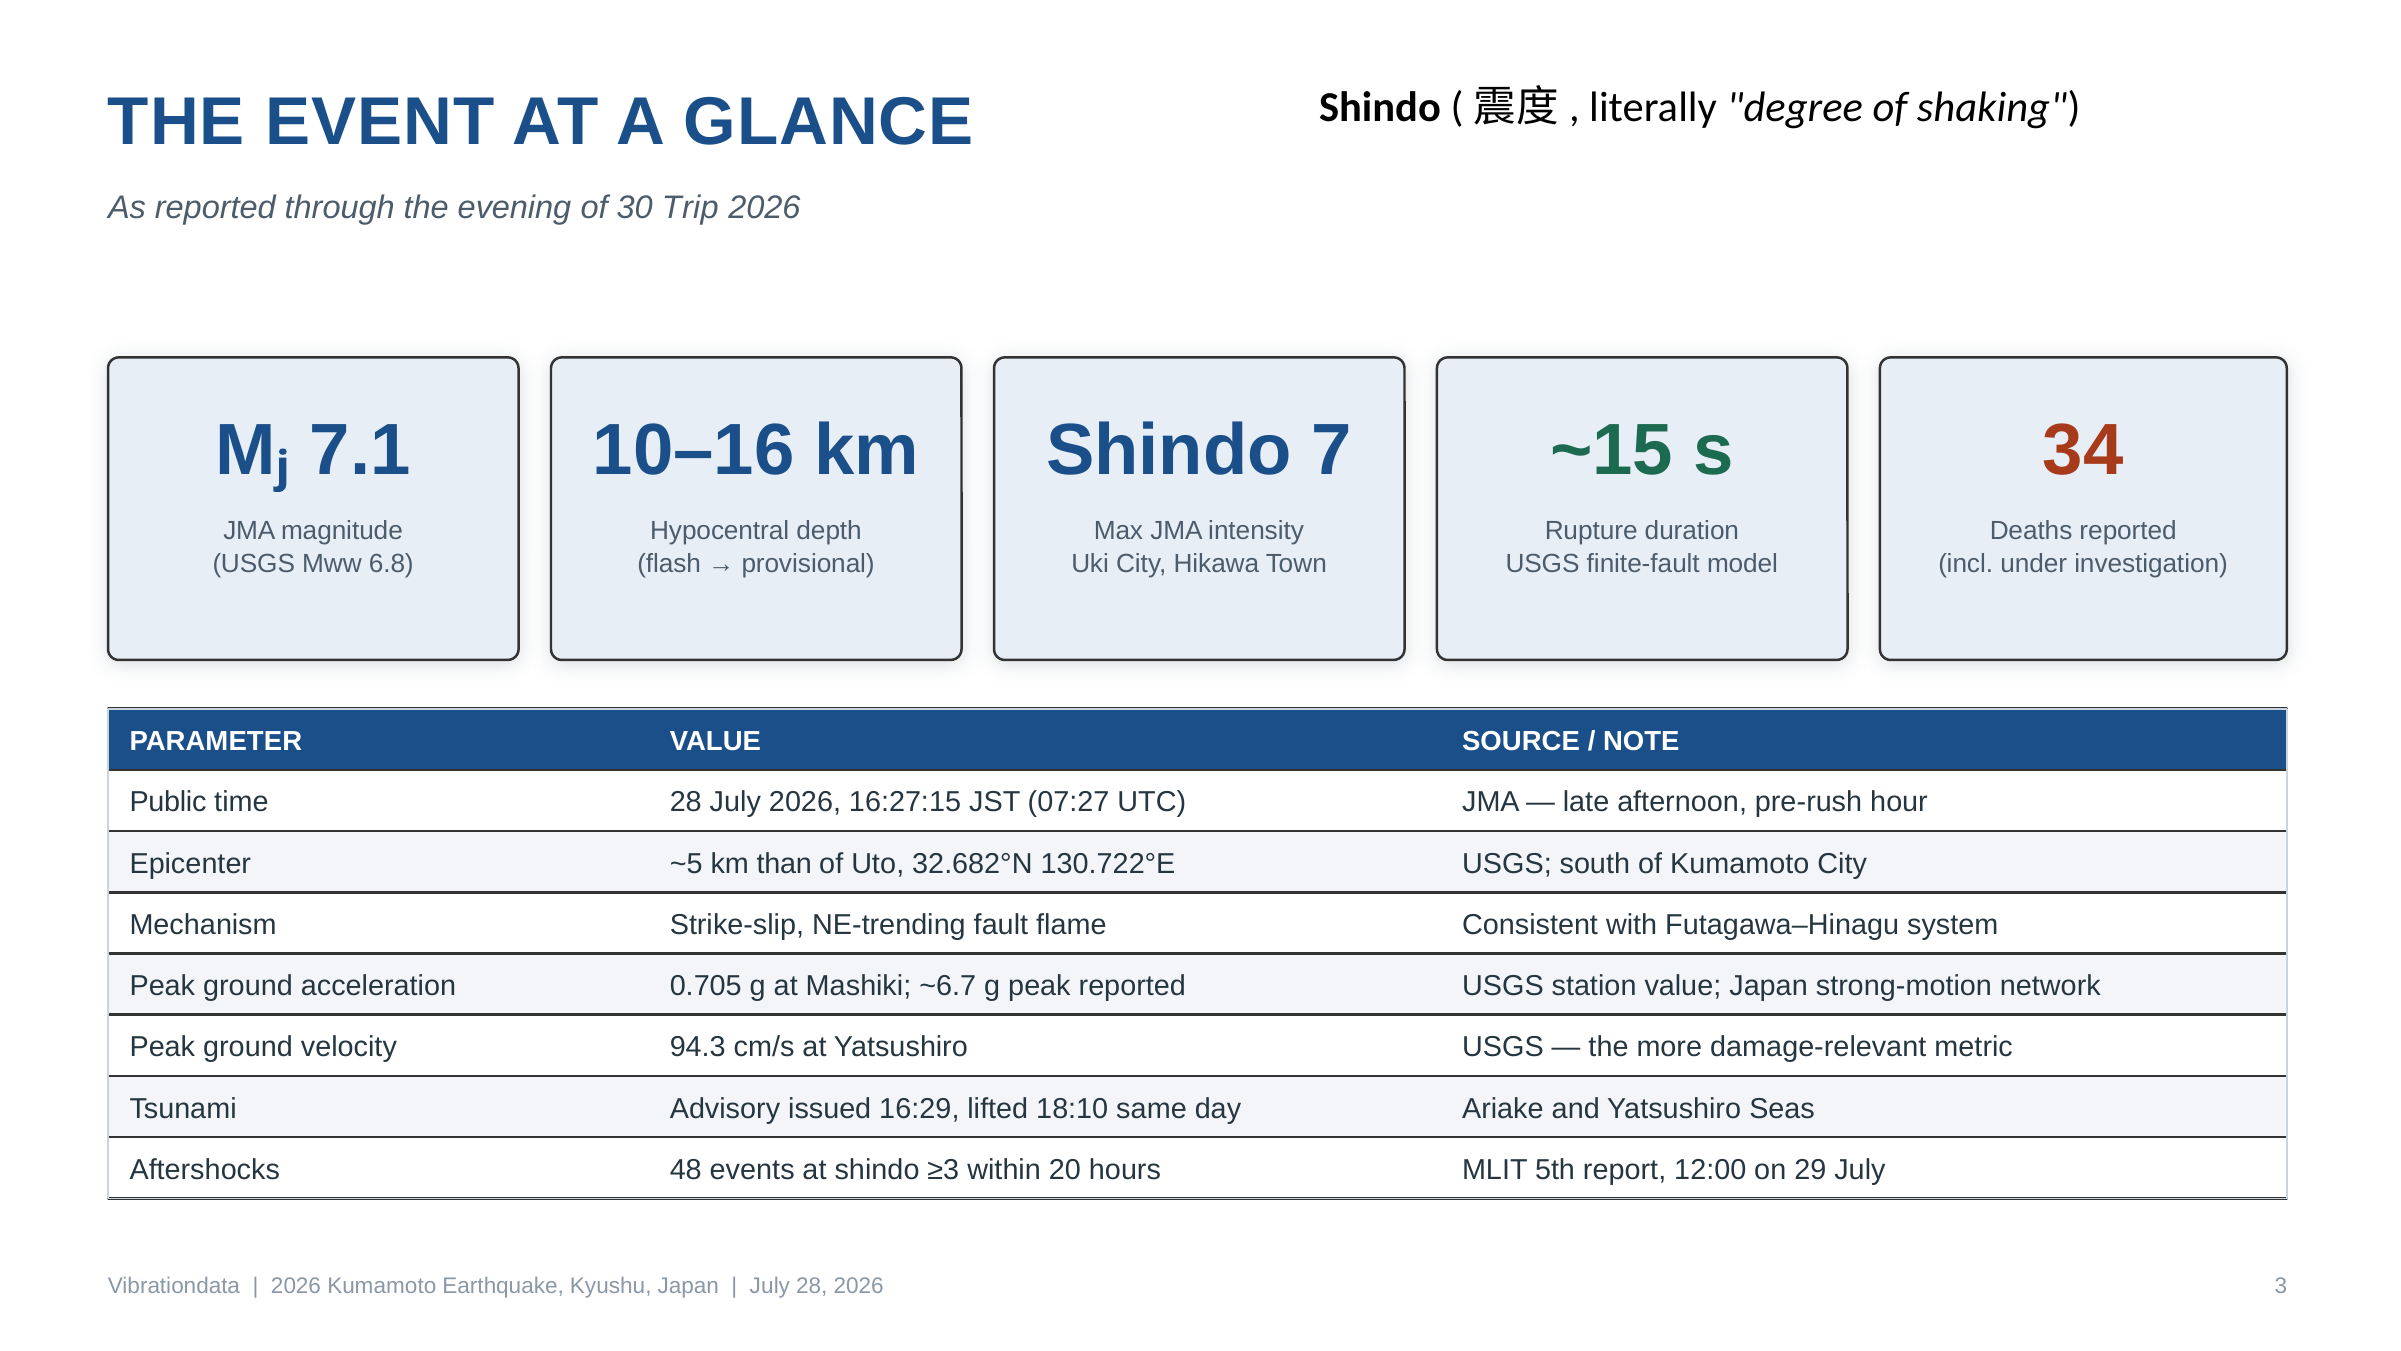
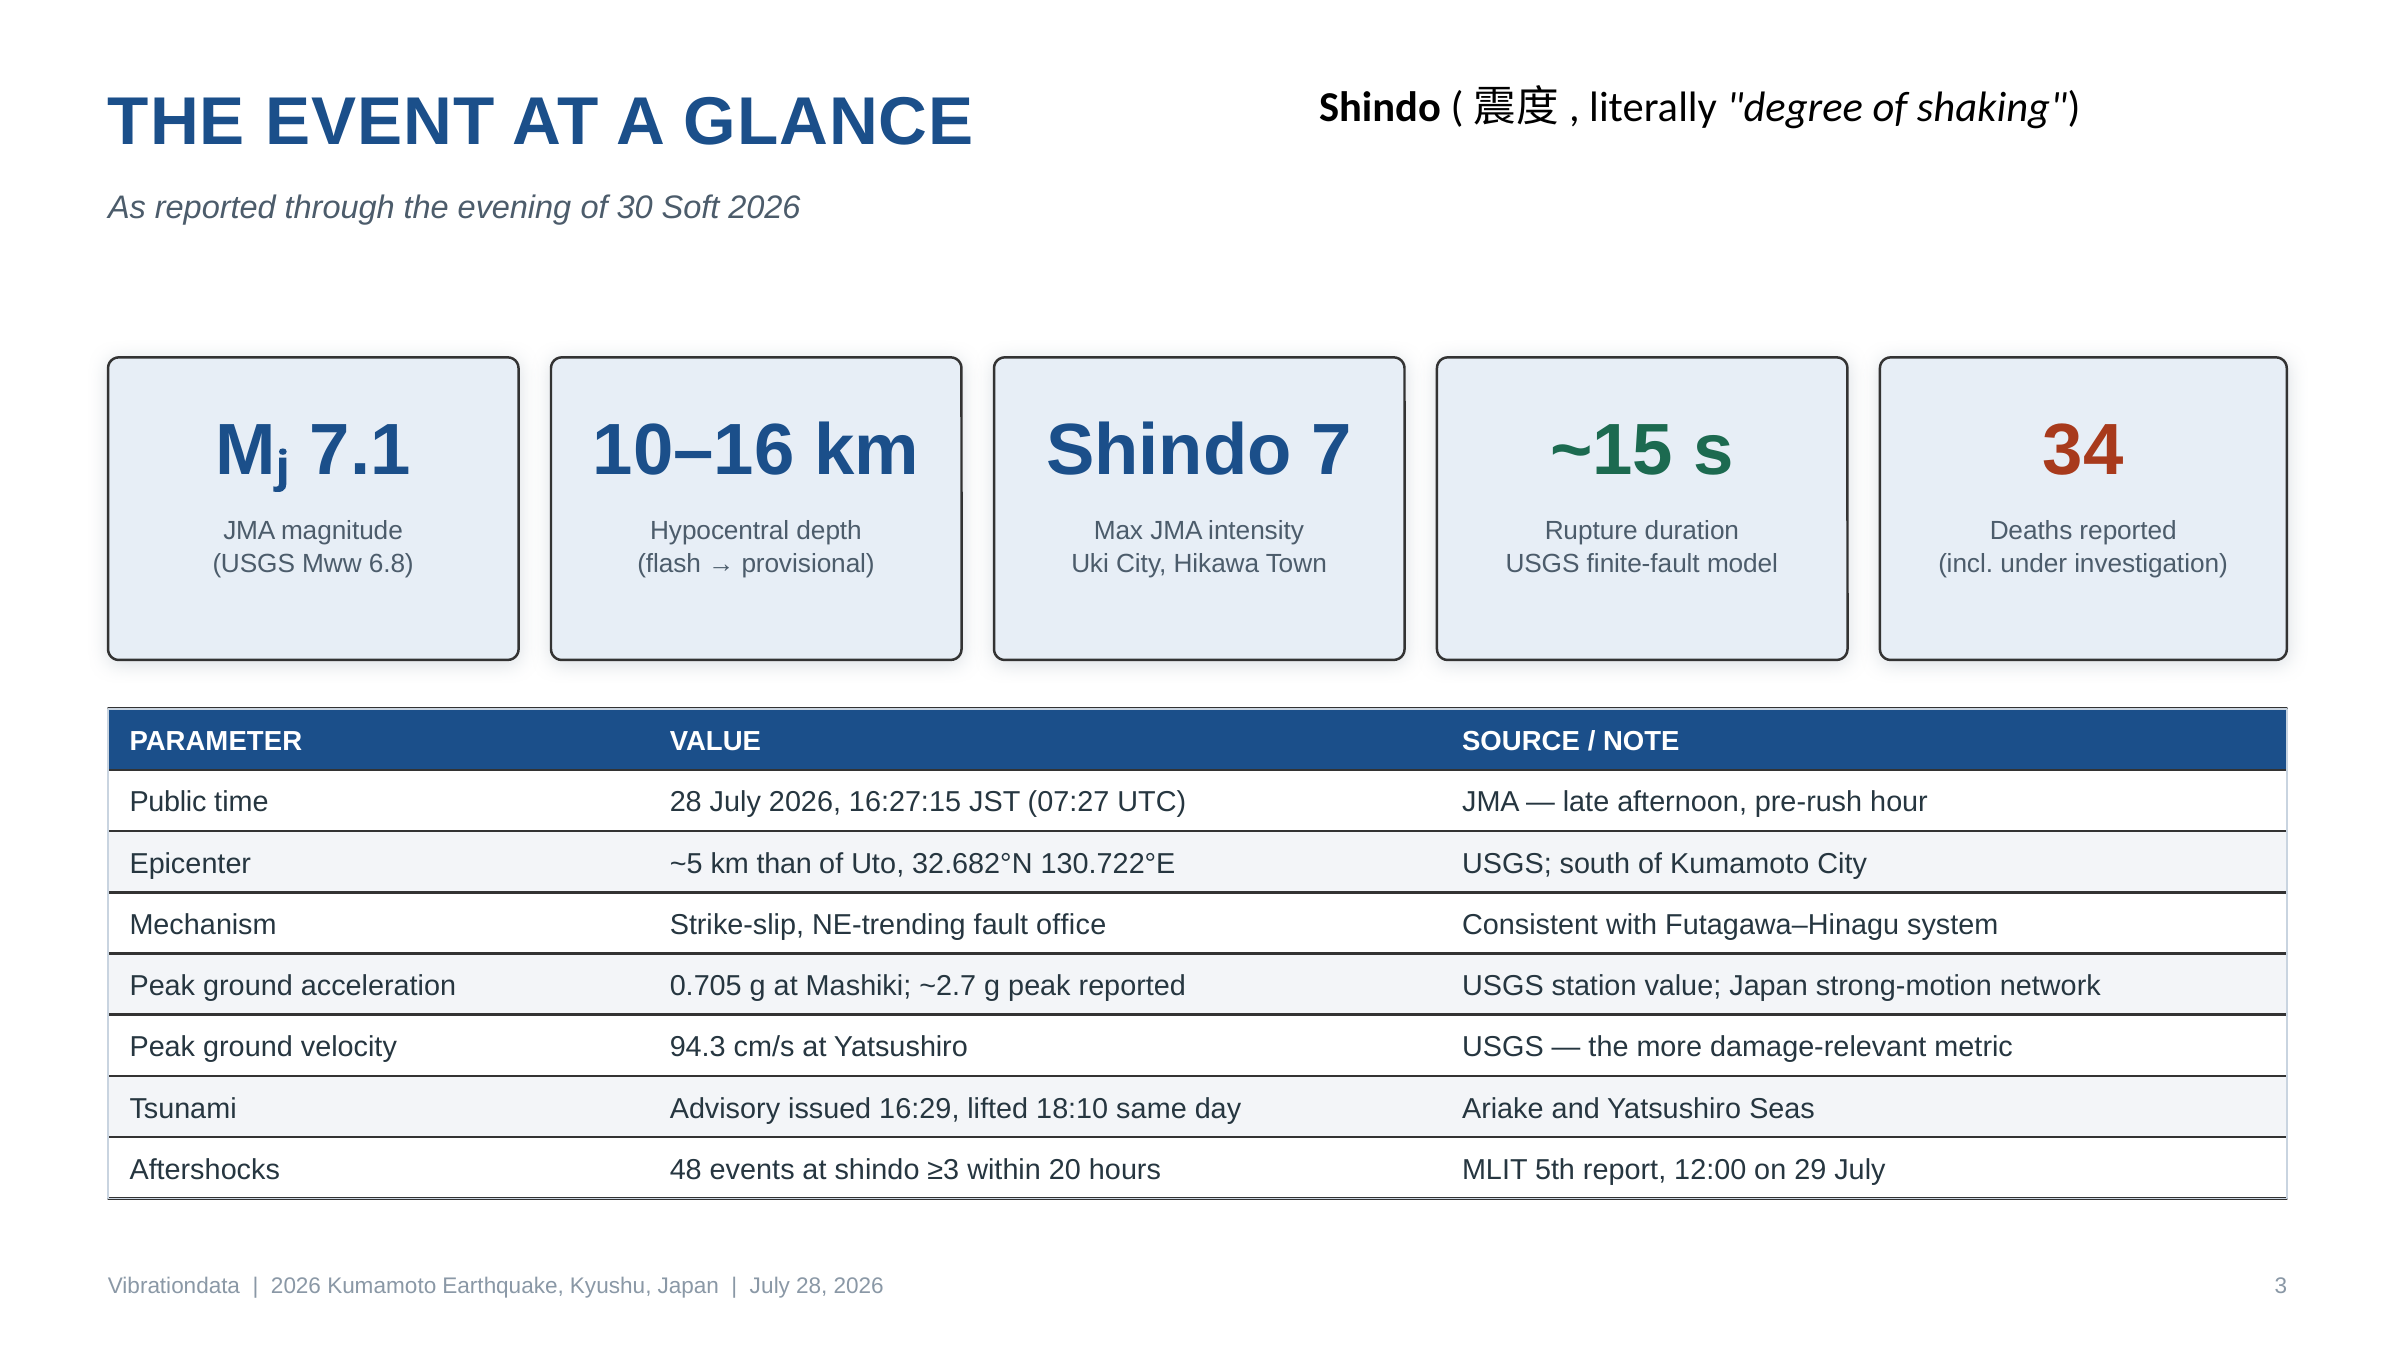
Trip: Trip -> Soft
flame: flame -> office
~6.7: ~6.7 -> ~2.7
